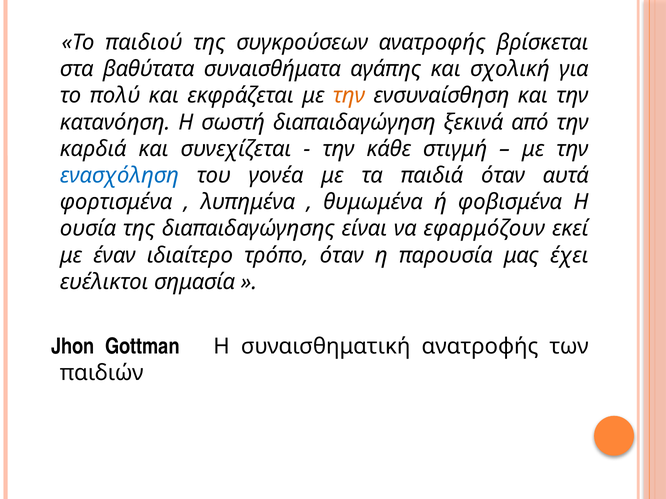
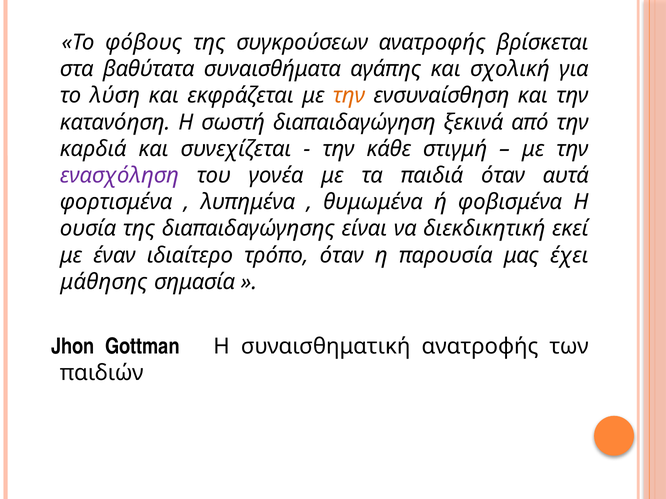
παιδιού: παιδιού -> φόβους
πολύ: πολύ -> λύση
ενασχόληση colour: blue -> purple
εφαρμόζουν: εφαρμόζουν -> διεκδικητική
ευέλικτοι: ευέλικτοι -> μάθησης
